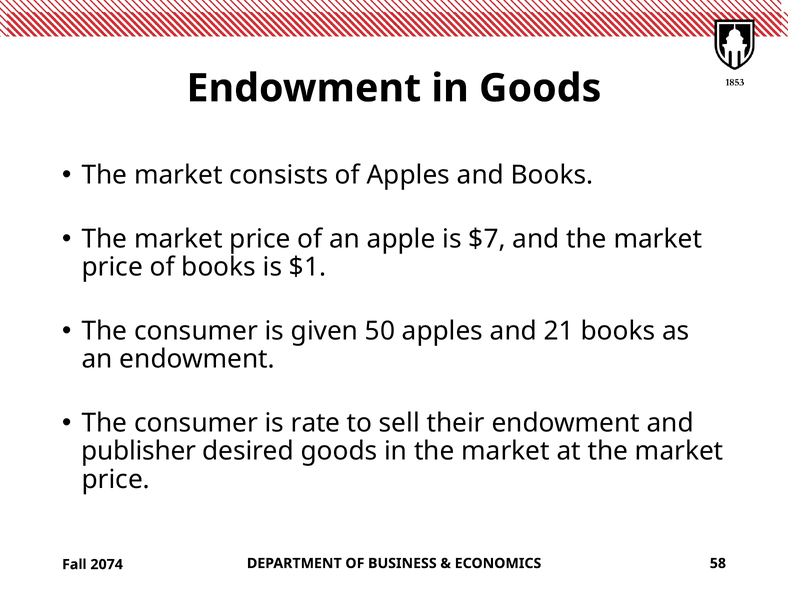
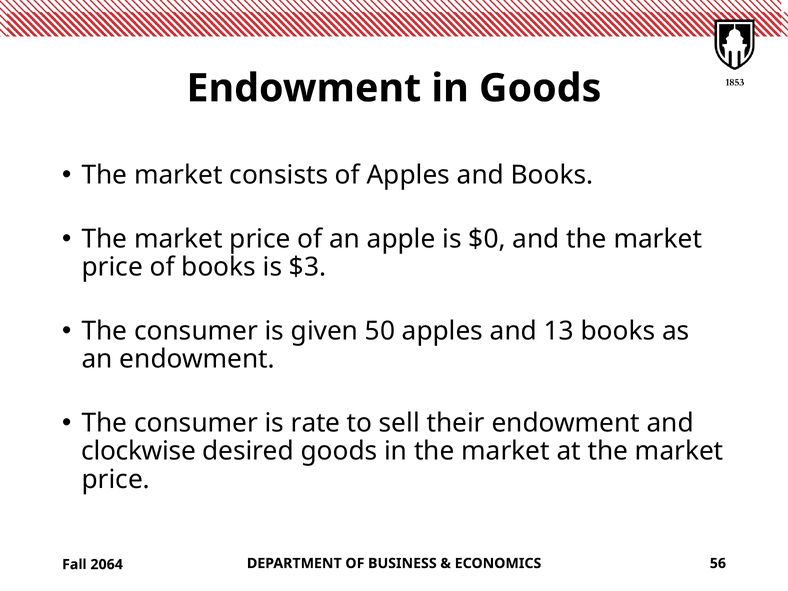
$7: $7 -> $0
$1: $1 -> $3
21: 21 -> 13
publisher: publisher -> clockwise
58: 58 -> 56
2074: 2074 -> 2064
